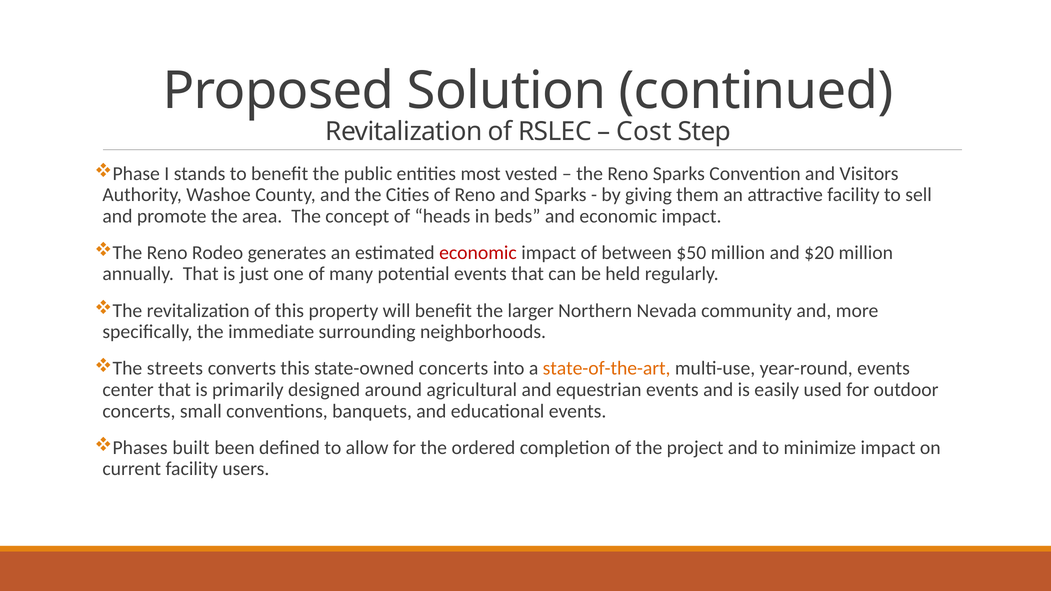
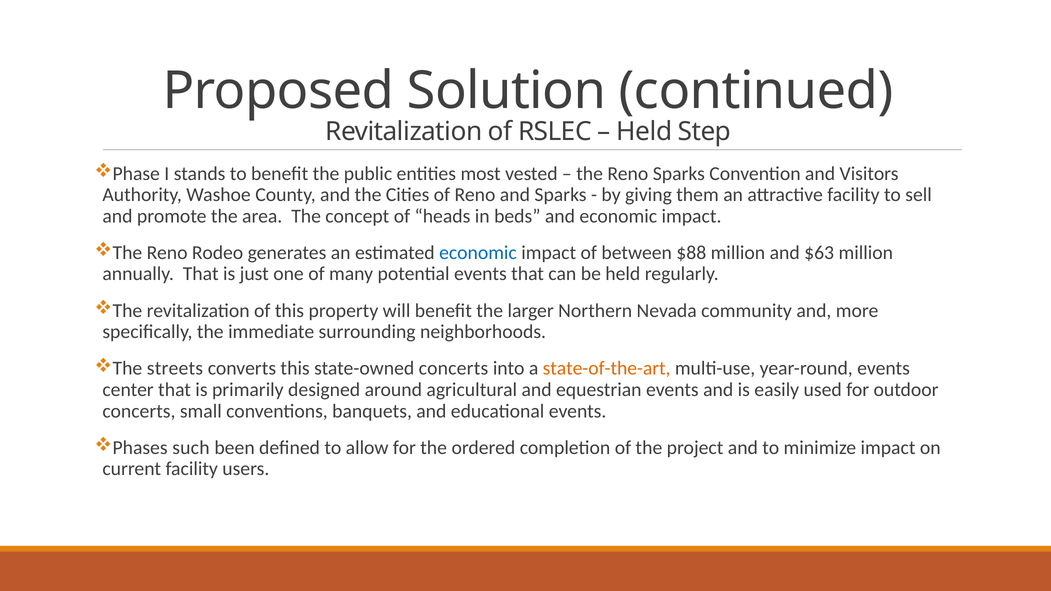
Cost at (644, 132): Cost -> Held
economic at (478, 253) colour: red -> blue
$50: $50 -> $88
$20: $20 -> $63
built: built -> such
